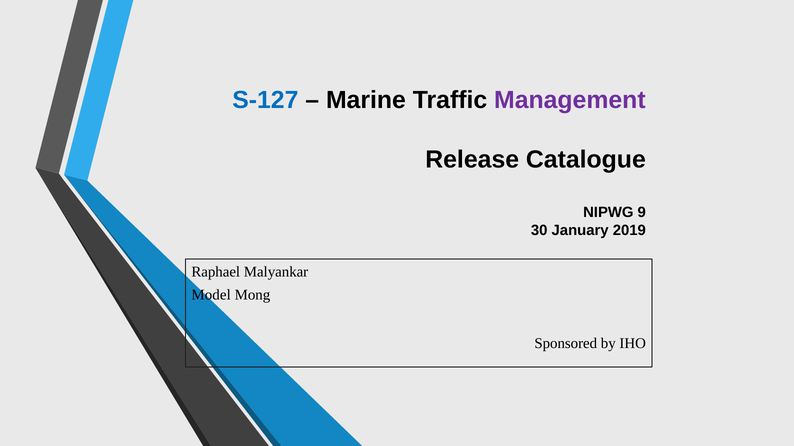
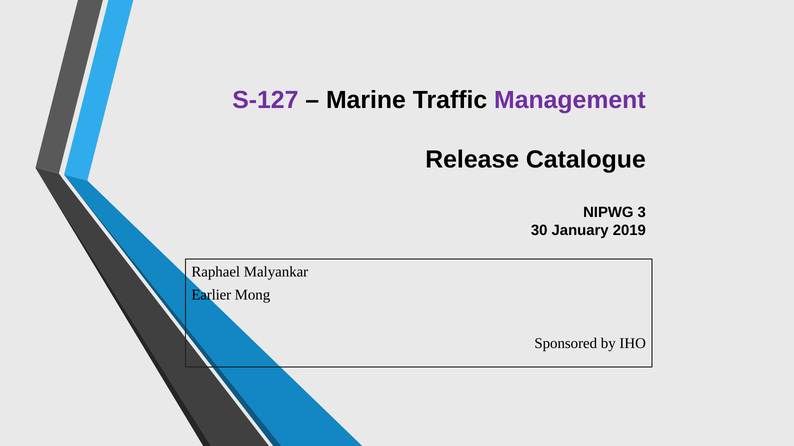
S-127 colour: blue -> purple
9: 9 -> 3
Model: Model -> Earlier
